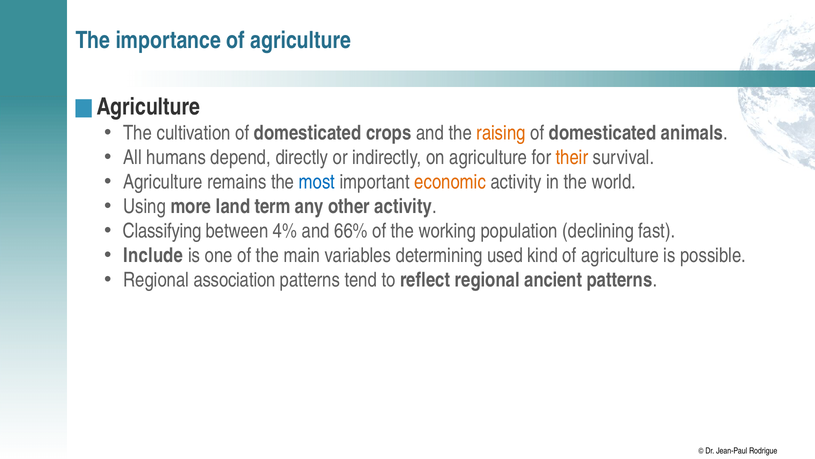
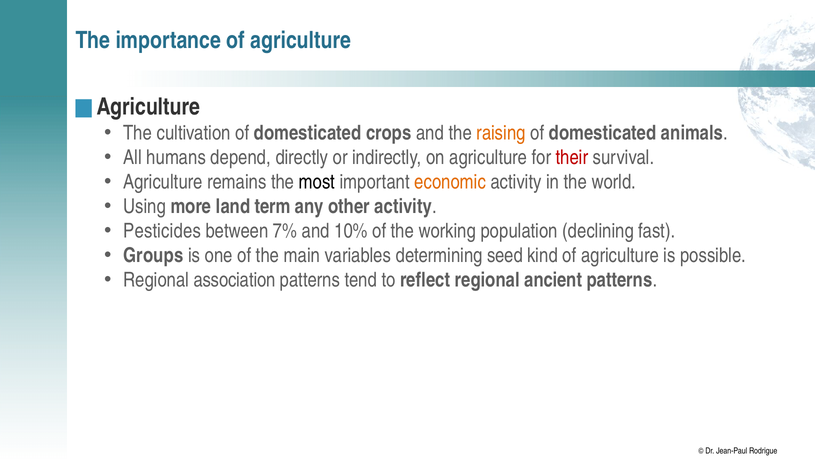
their colour: orange -> red
most colour: blue -> black
Classifying: Classifying -> Pesticides
4%: 4% -> 7%
66%: 66% -> 10%
Include: Include -> Groups
used: used -> seed
